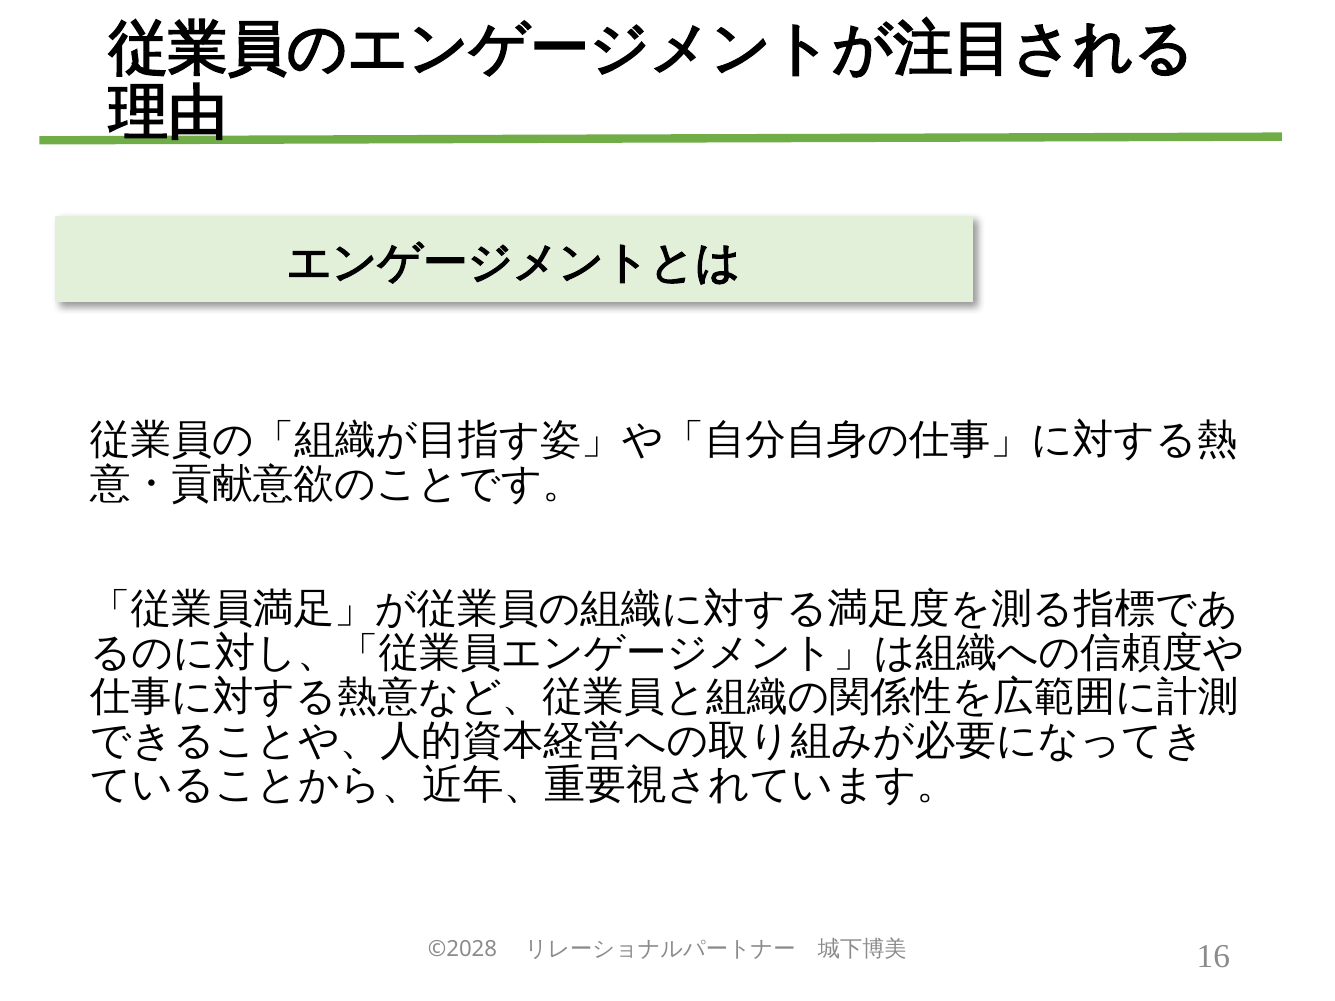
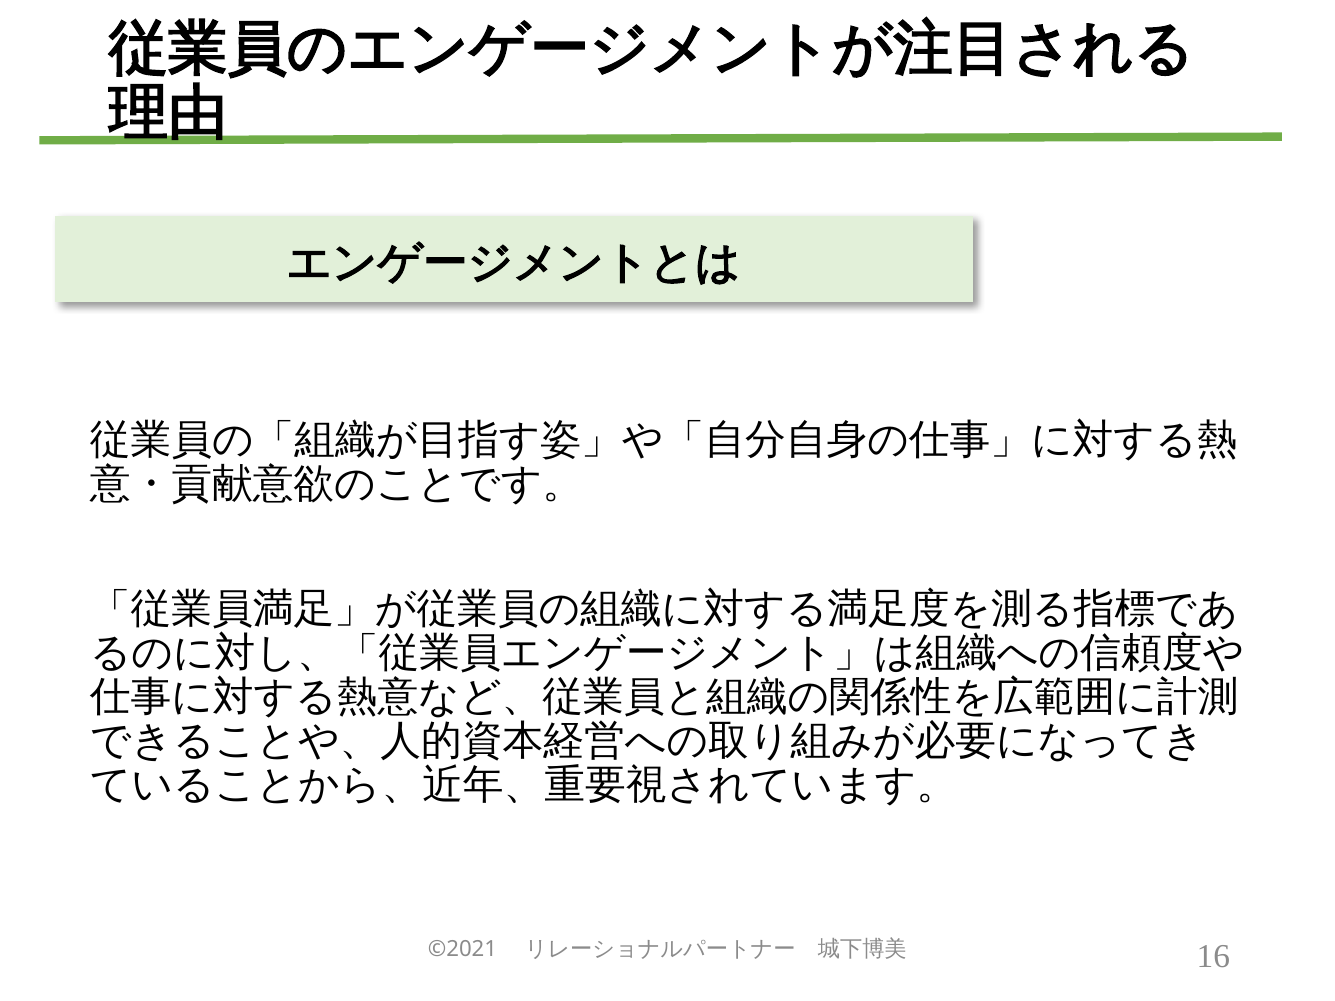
©2028: ©2028 -> ©2021
